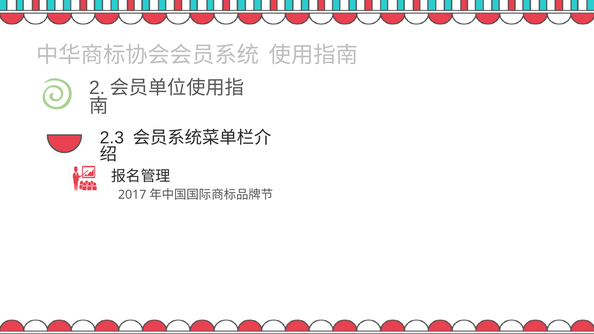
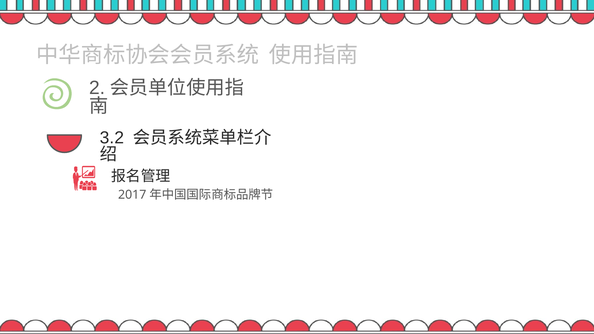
2.3: 2.3 -> 3.2
